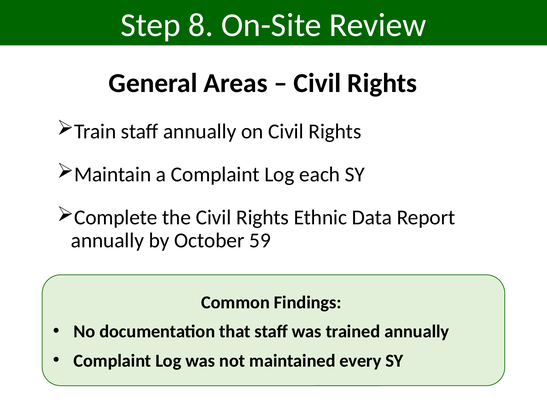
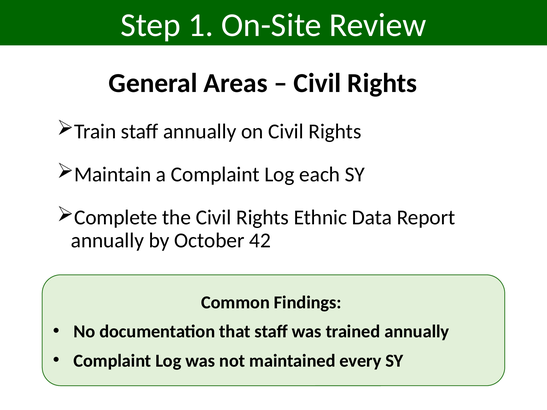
8: 8 -> 1
59: 59 -> 42
